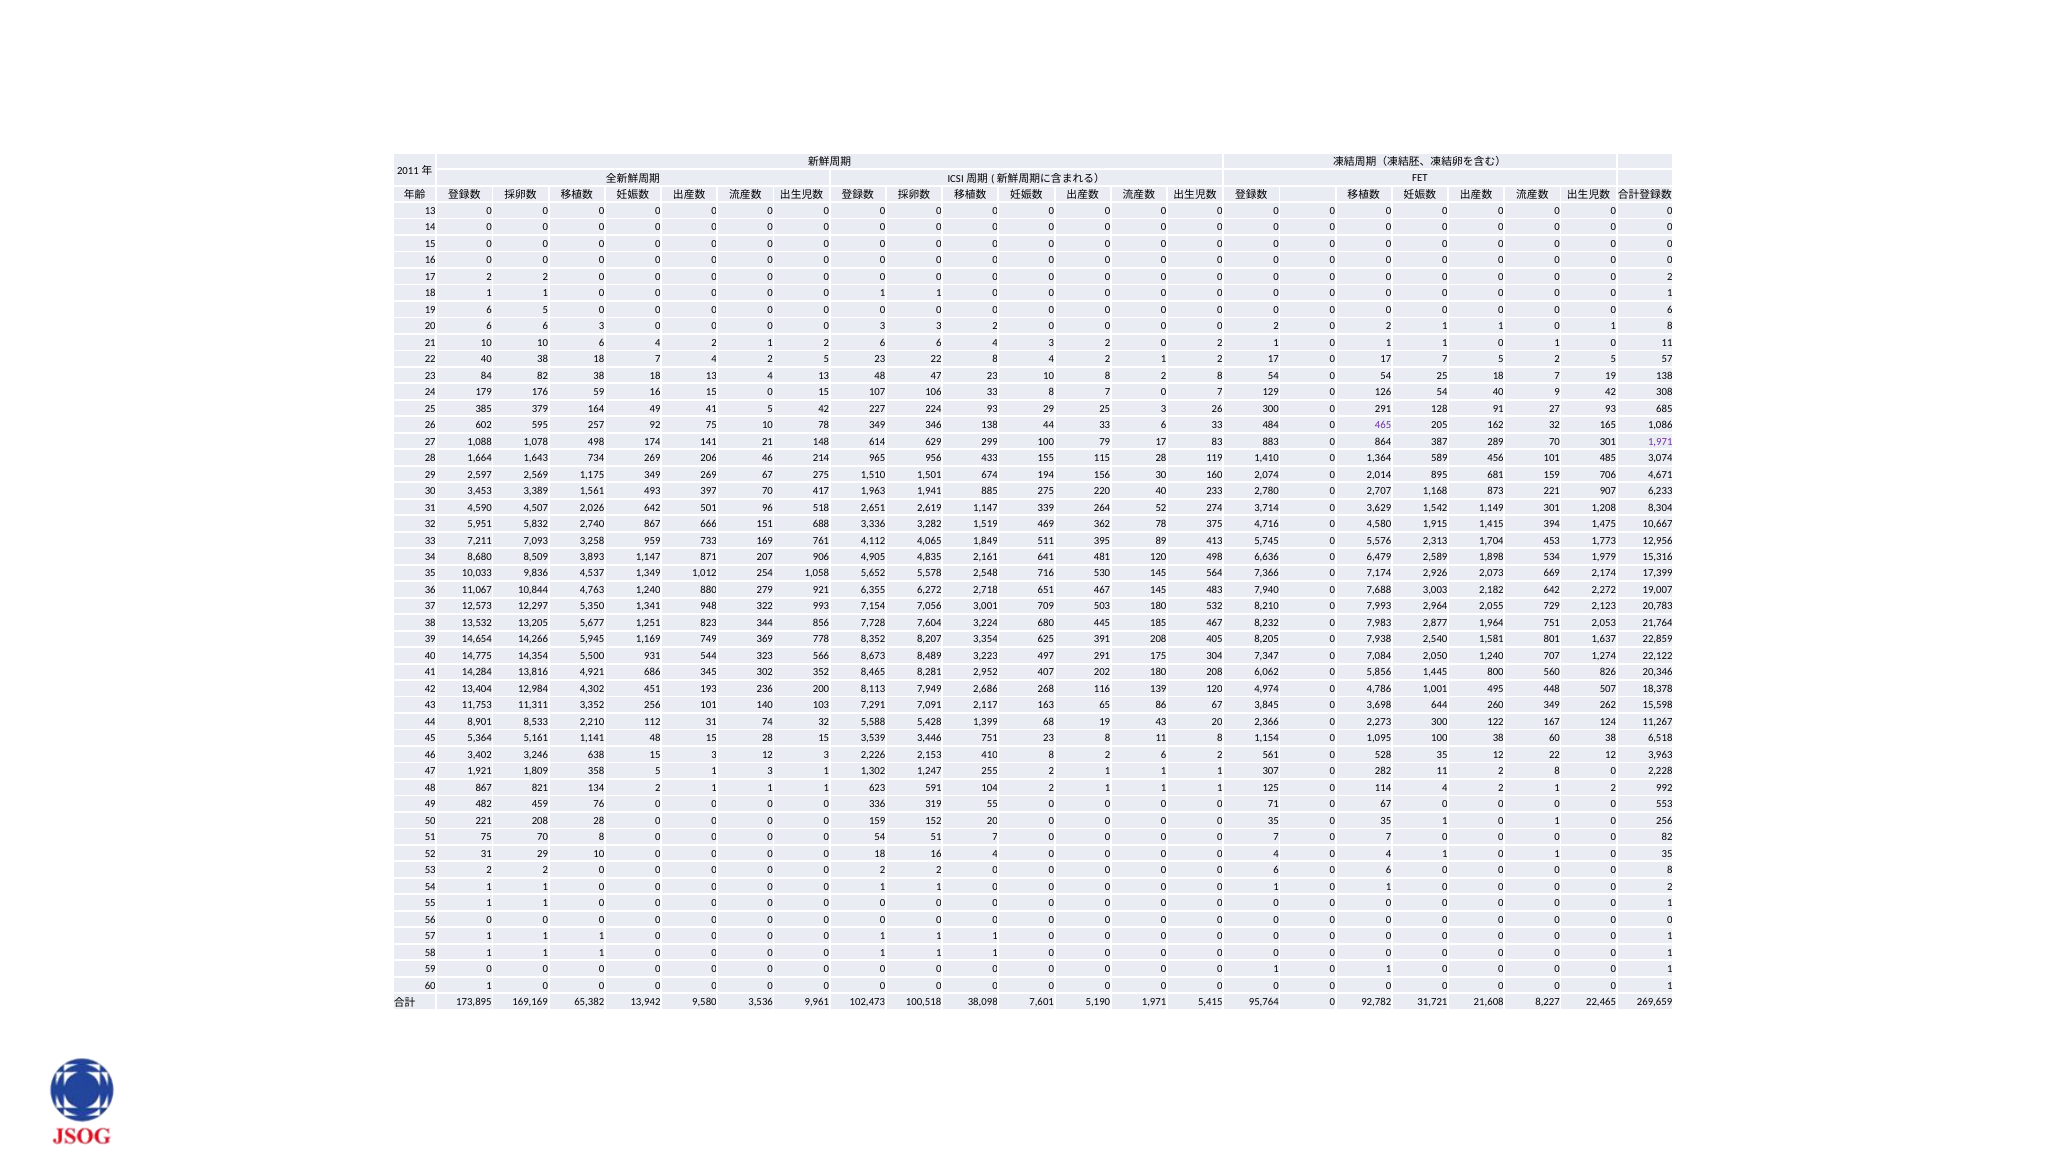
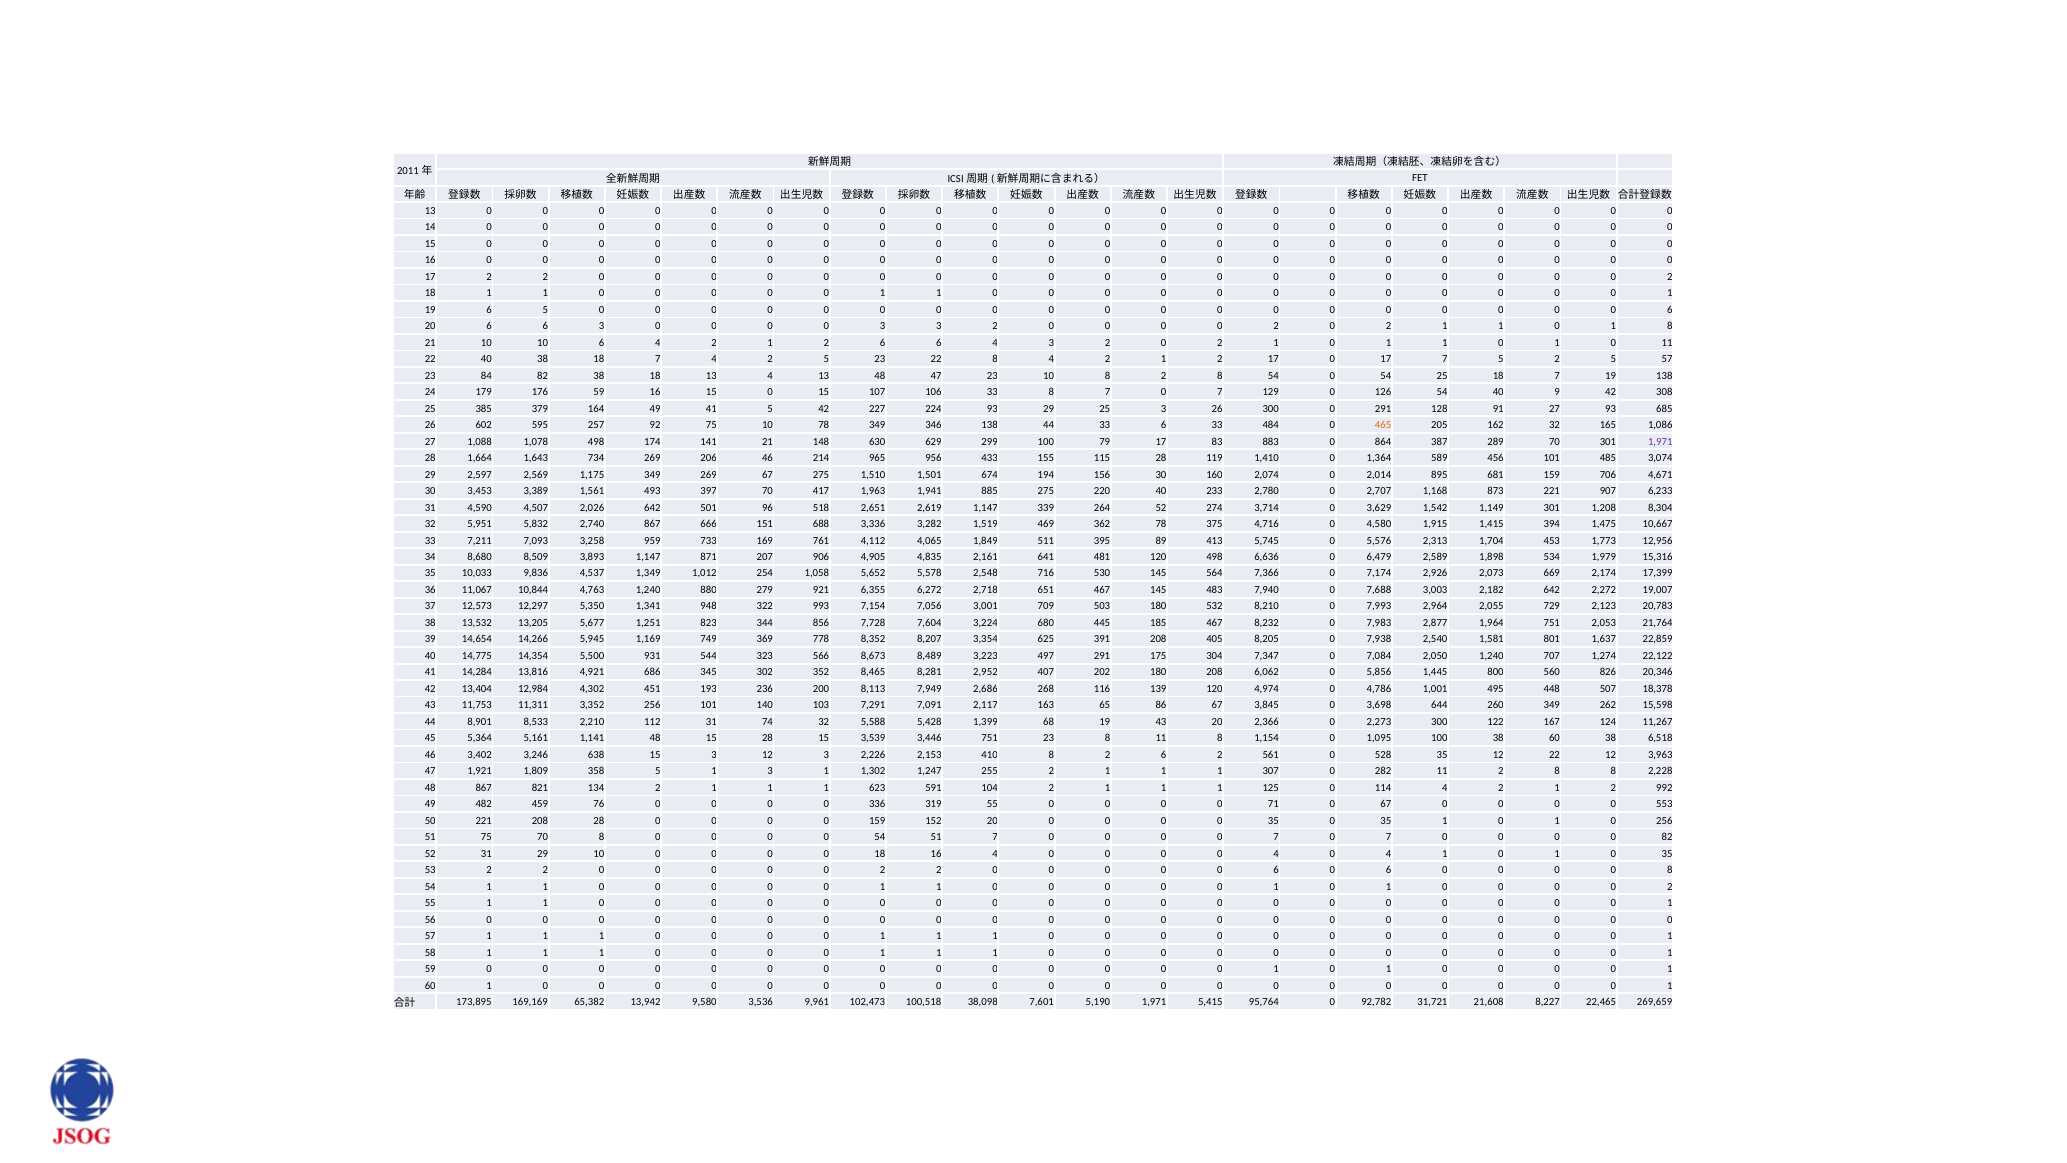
465 colour: purple -> orange
614: 614 -> 630
2 8 0: 0 -> 8
